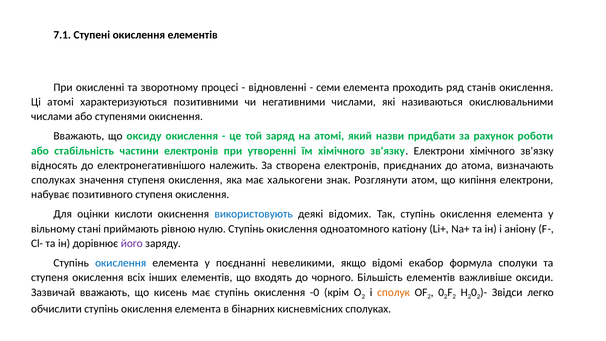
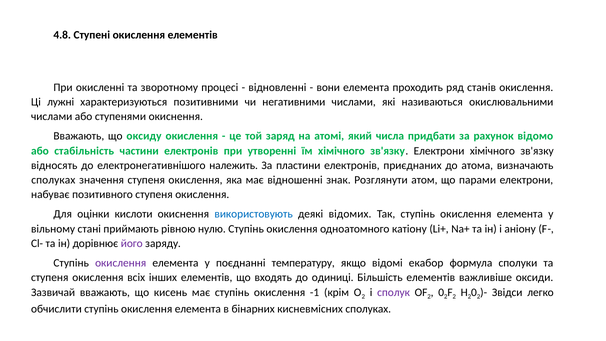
7.1: 7.1 -> 4.8
семи: семи -> вони
Ці атомі: атомі -> лужні
назви: назви -> числа
роботи: роботи -> відомо
створена: створена -> пластини
халькогени: халькогени -> відношенні
кипіння: кипіння -> парами
окислення at (121, 263) colour: blue -> purple
невеликими: невеликими -> температуру
чорного: чорного -> одиниці
-0: -0 -> -1
сполук colour: orange -> purple
